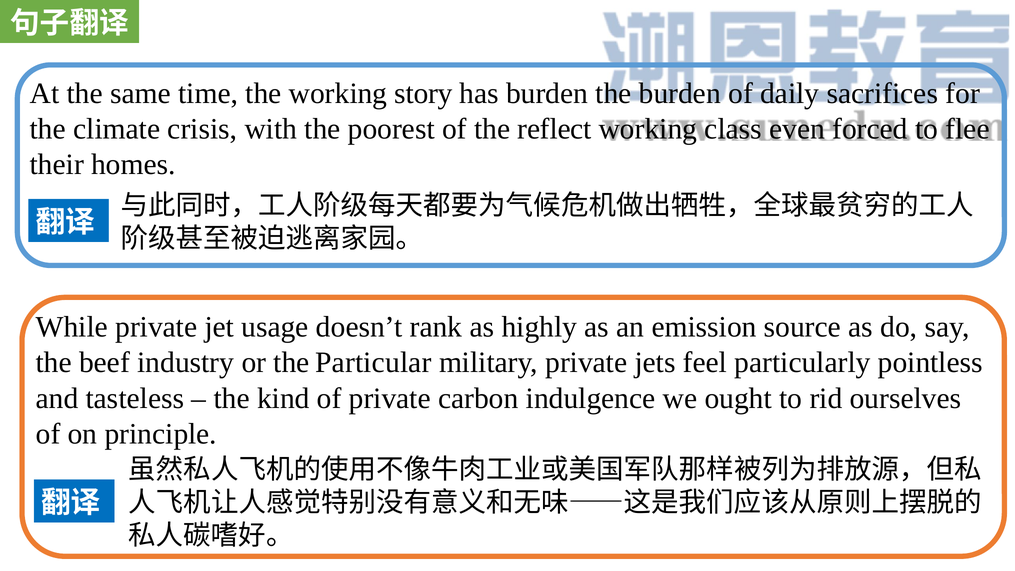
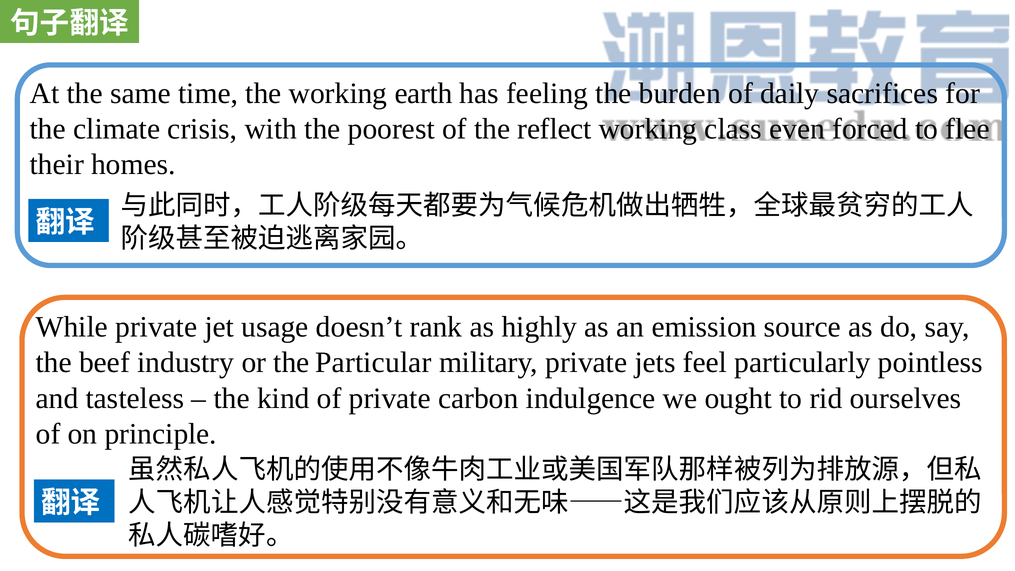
story: story -> earth
has burden: burden -> feeling
